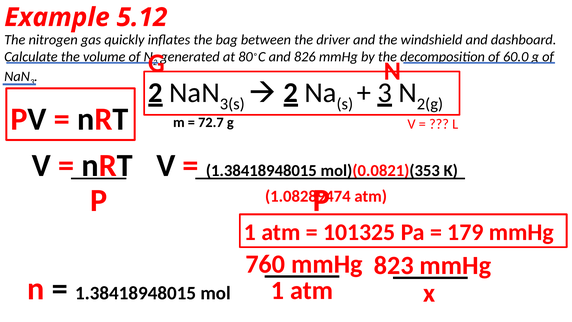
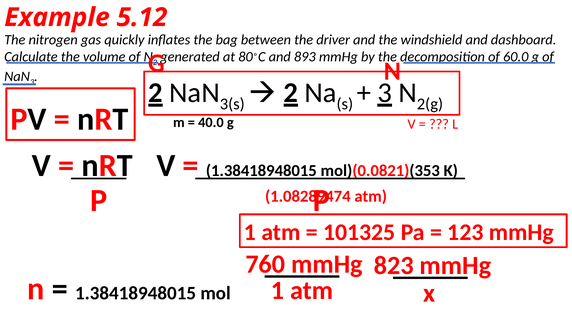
826: 826 -> 893
72.7: 72.7 -> 40.0
179: 179 -> 123
